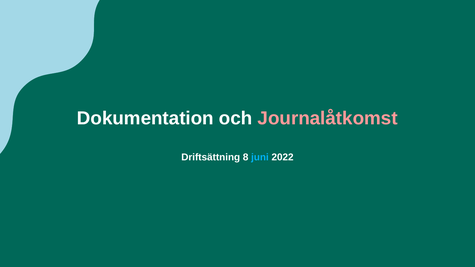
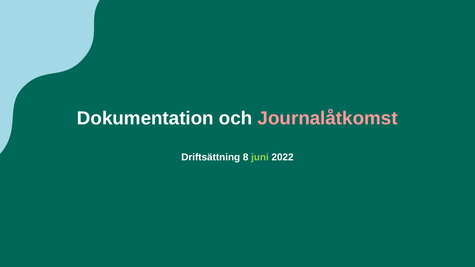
juni colour: light blue -> light green
